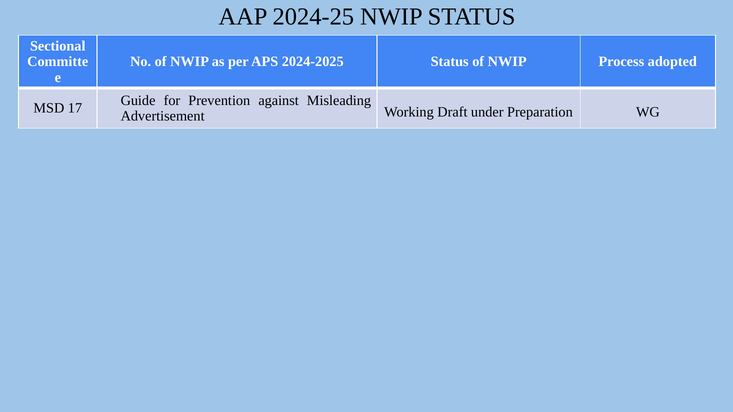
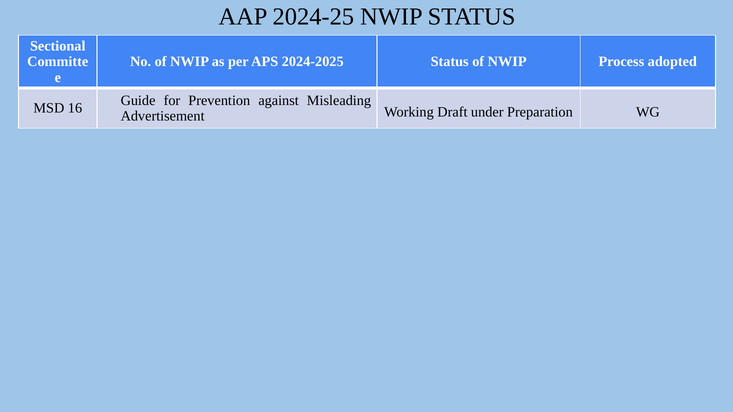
17: 17 -> 16
